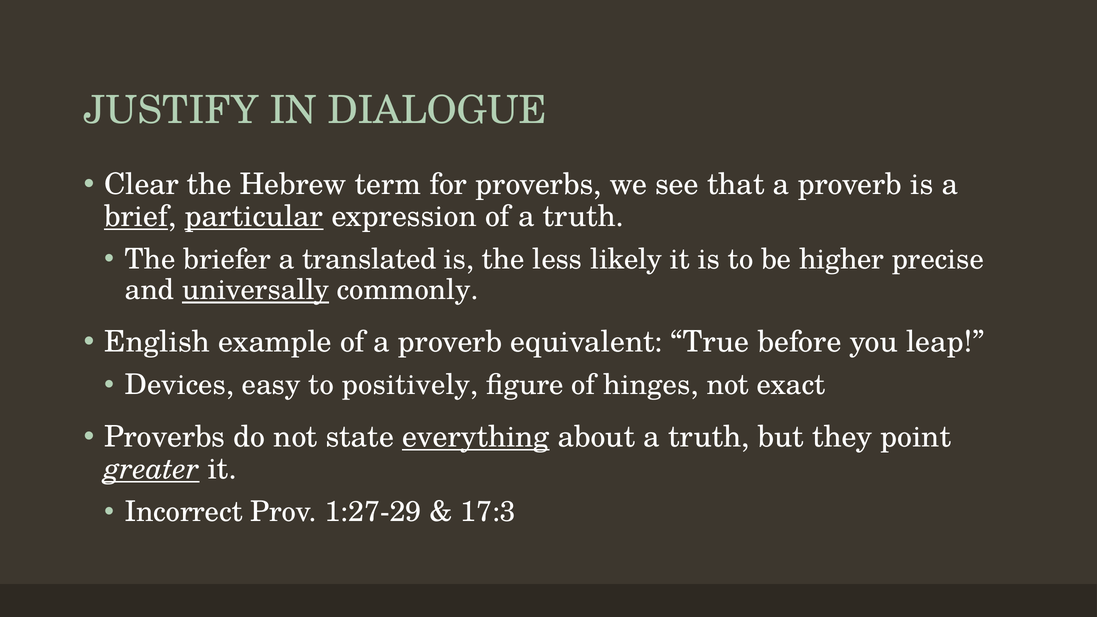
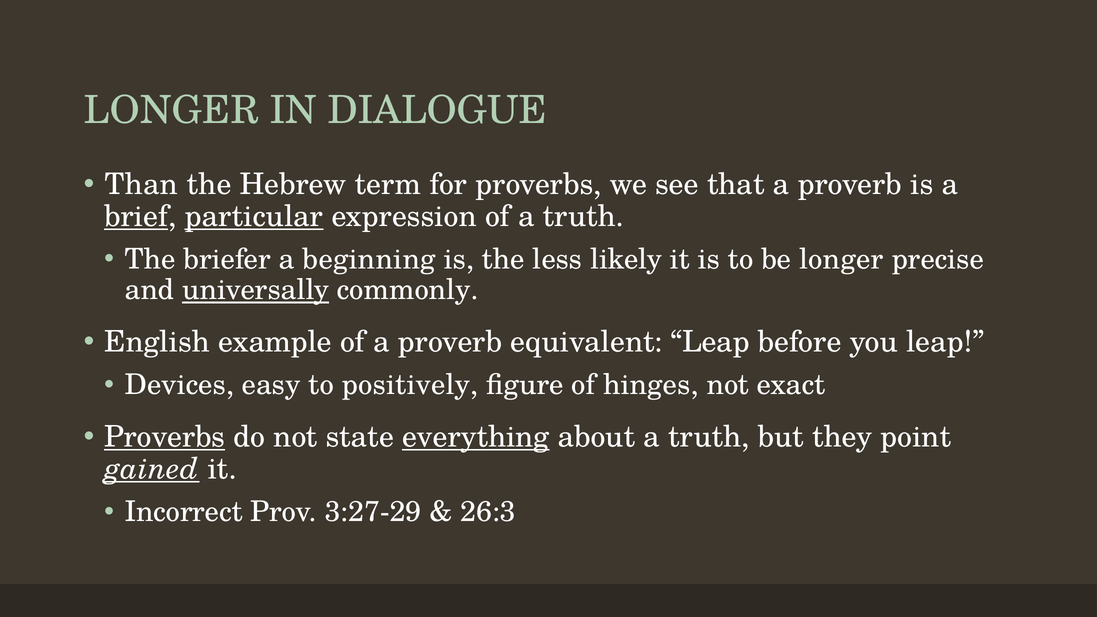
JUSTIFY at (171, 111): JUSTIFY -> LONGER
Clear: Clear -> Than
translated: translated -> beginning
be higher: higher -> longer
equivalent True: True -> Leap
Proverbs at (165, 437) underline: none -> present
greater: greater -> gained
1:27-29: 1:27-29 -> 3:27-29
17:3: 17:3 -> 26:3
